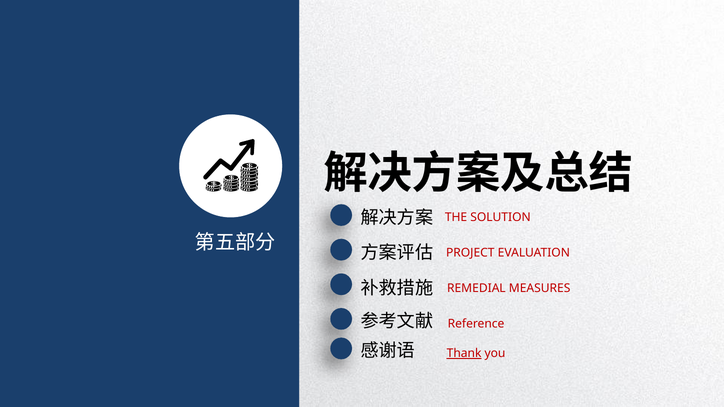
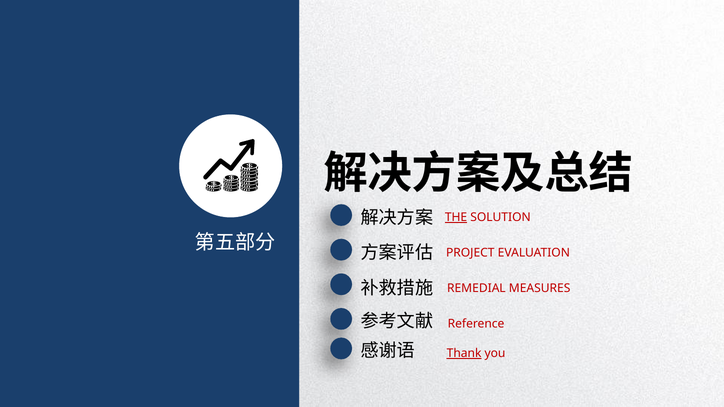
THE underline: none -> present
